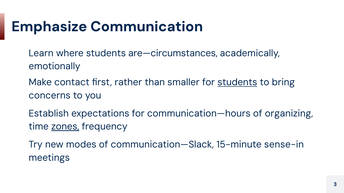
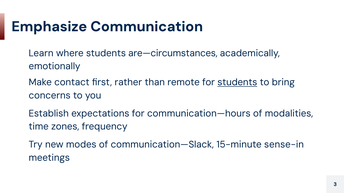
smaller: smaller -> remote
organizing: organizing -> modalities
zones underline: present -> none
